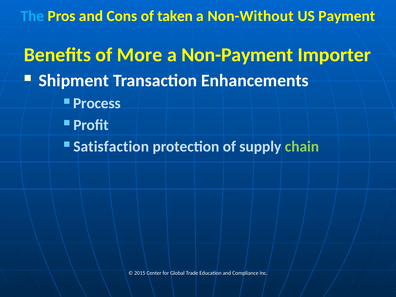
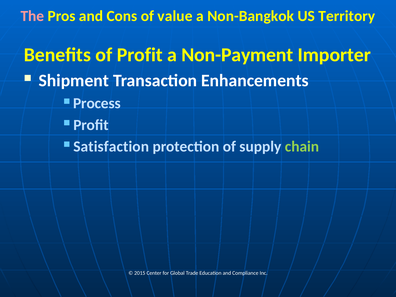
The colour: light blue -> pink
taken: taken -> value
Non-Without: Non-Without -> Non-Bangkok
Payment: Payment -> Territory
of More: More -> Profit
